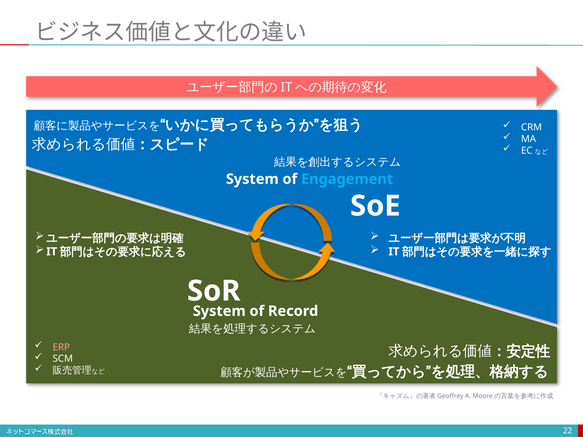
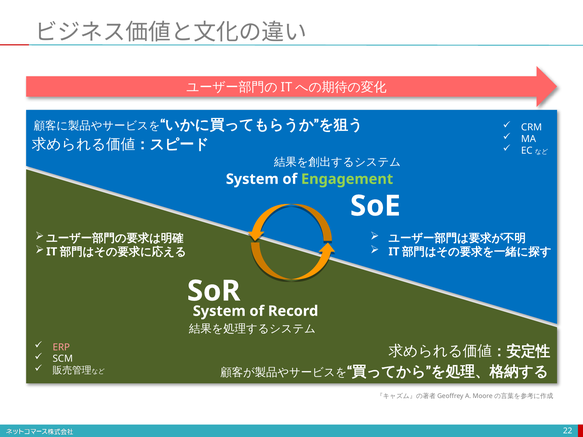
Engagement colour: light blue -> light green
